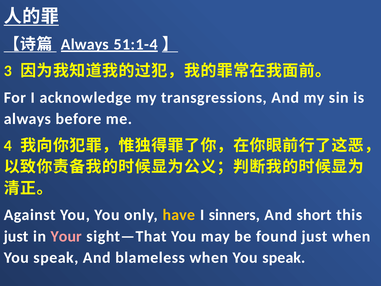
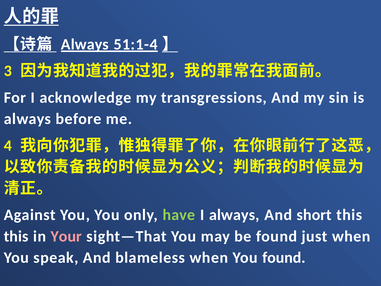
have colour: yellow -> light green
I sinners: sinners -> always
just at (16, 236): just -> this
blameless when You speak: speak -> found
